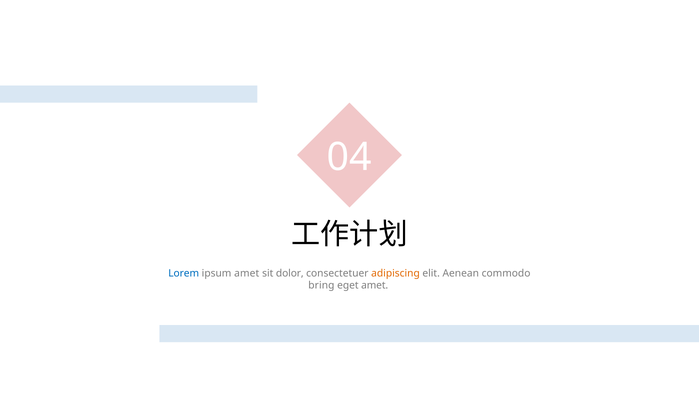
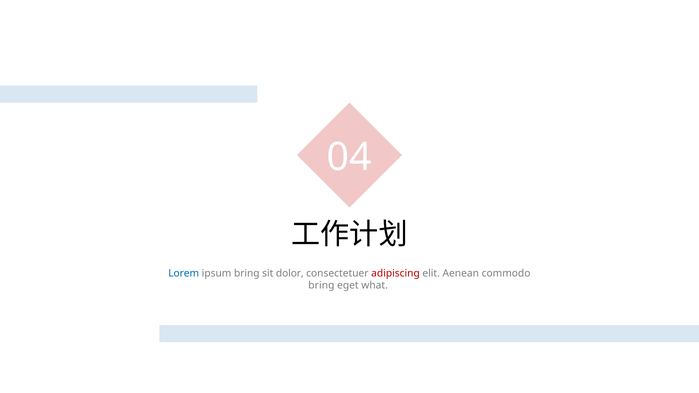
ipsum amet: amet -> bring
adipiscing colour: orange -> red
eget amet: amet -> what
